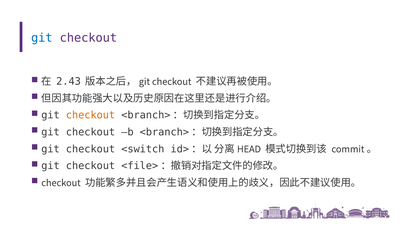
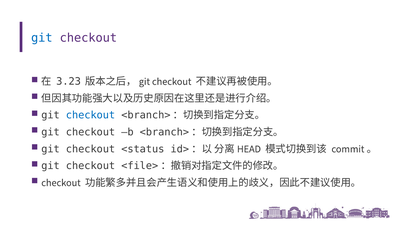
2.43: 2.43 -> 3.23
checkout at (91, 115) colour: orange -> blue
<switch: <switch -> <status
